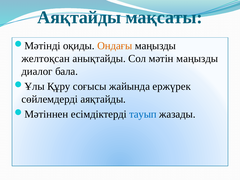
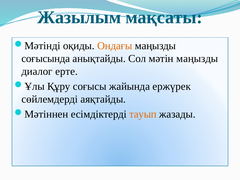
Аяқтайды at (79, 17): Аяқтайды -> Жазылым
желтоқсан: желтоқсан -> соғысында
бала: бала -> ерте
тауып colour: blue -> orange
